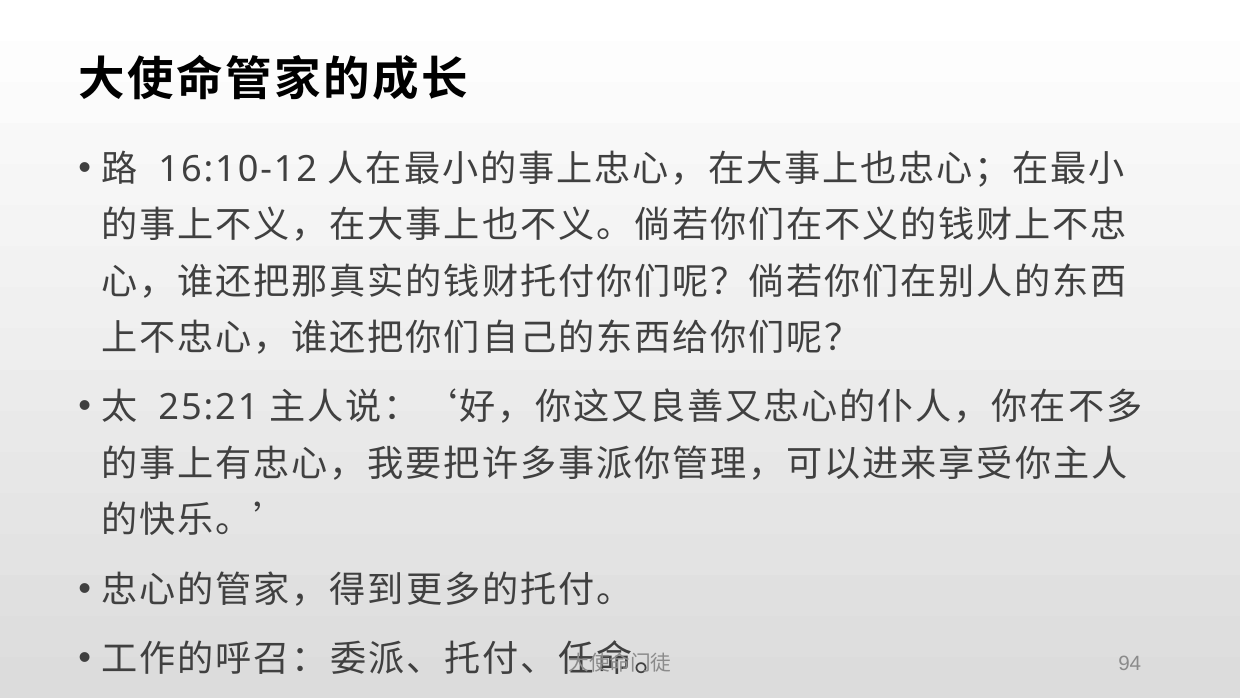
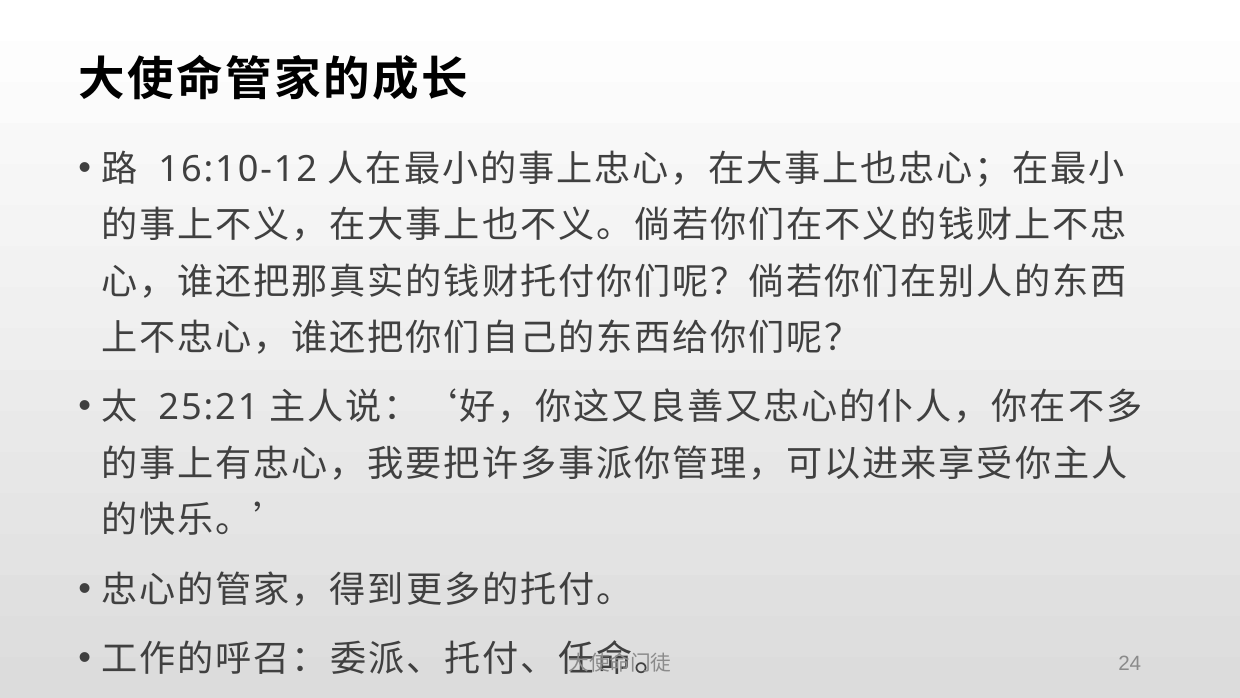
94: 94 -> 24
